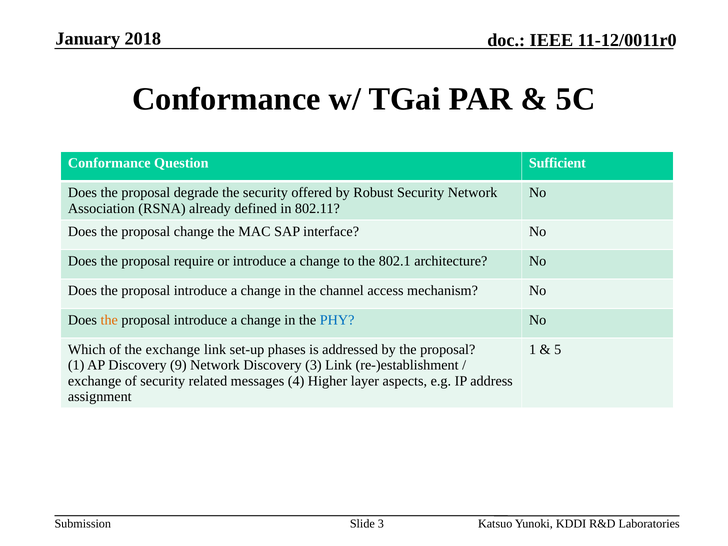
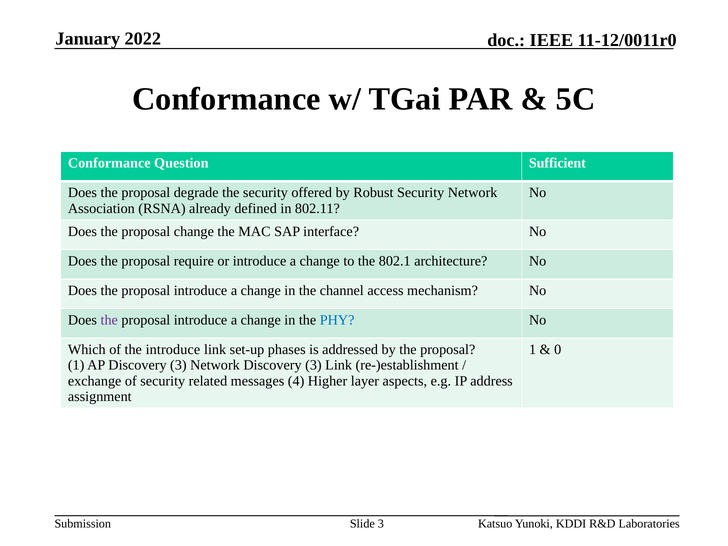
2018: 2018 -> 2022
the at (109, 320) colour: orange -> purple
the exchange: exchange -> introduce
5: 5 -> 0
AP Discovery 9: 9 -> 3
